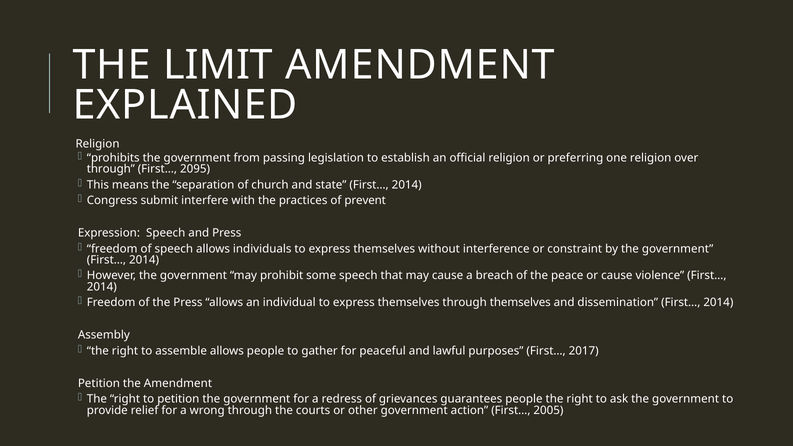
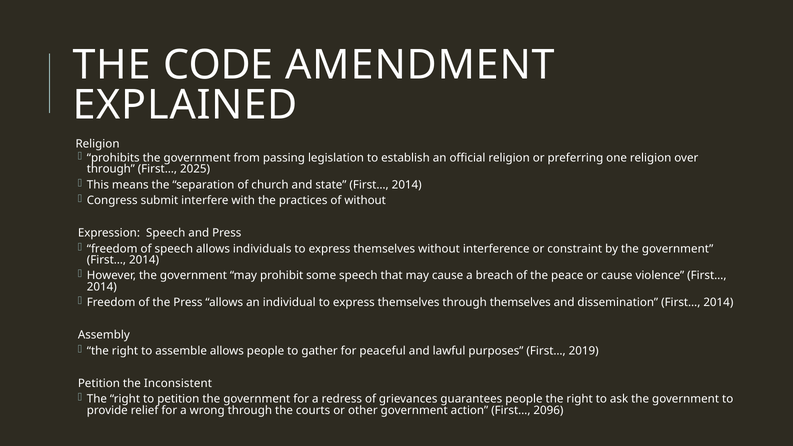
LIMIT: LIMIT -> CODE
2095: 2095 -> 2025
of prevent: prevent -> without
2017: 2017 -> 2019
the Amendment: Amendment -> Inconsistent
2005: 2005 -> 2096
